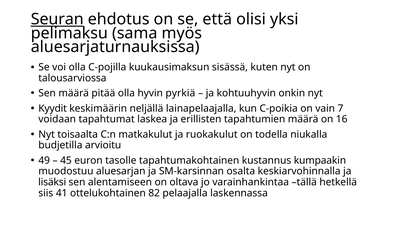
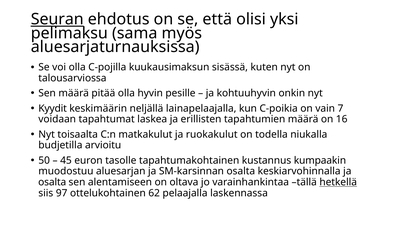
pyrkiä: pyrkiä -> pesille
49: 49 -> 50
lisäksi at (52, 182): lisäksi -> osalta
hetkellä underline: none -> present
41: 41 -> 97
82: 82 -> 62
